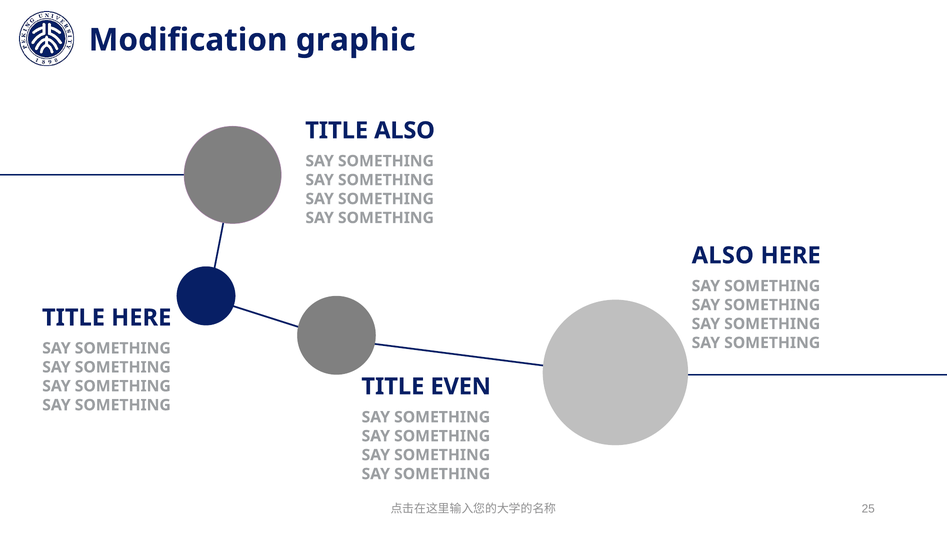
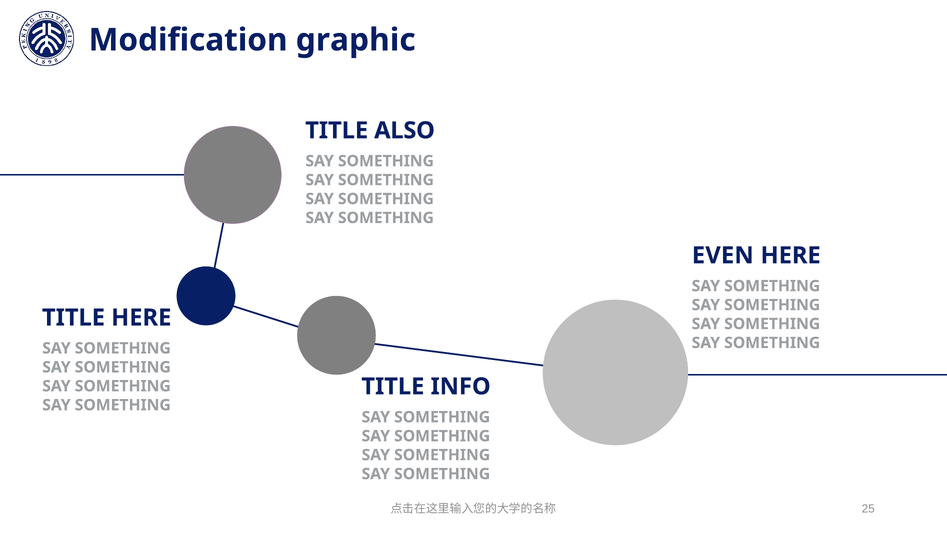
ALSO at (723, 255): ALSO -> EVEN
EVEN: EVEN -> INFO
